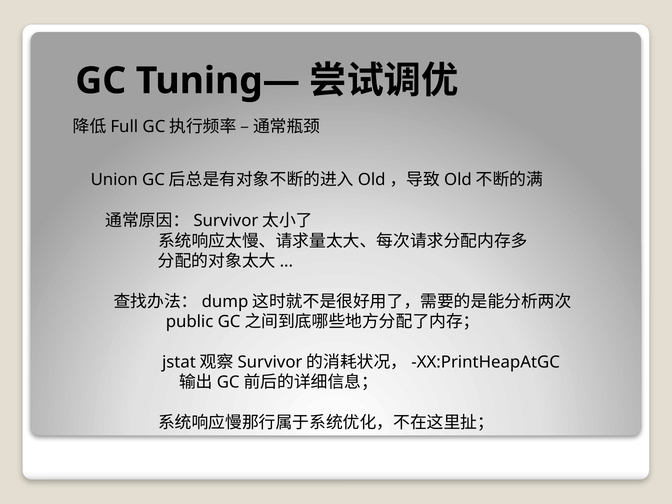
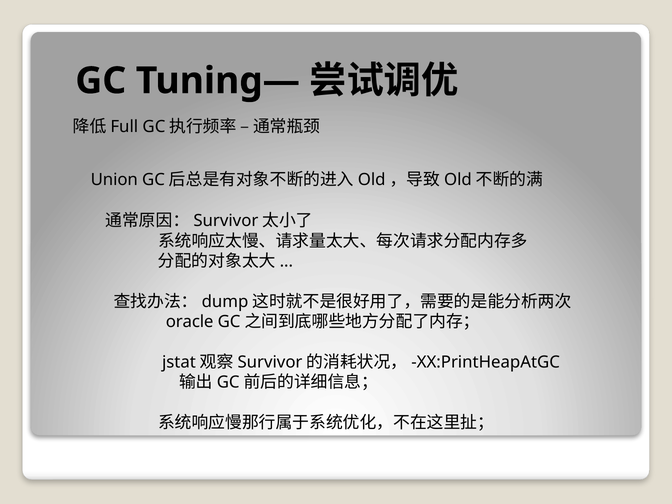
public: public -> oracle
